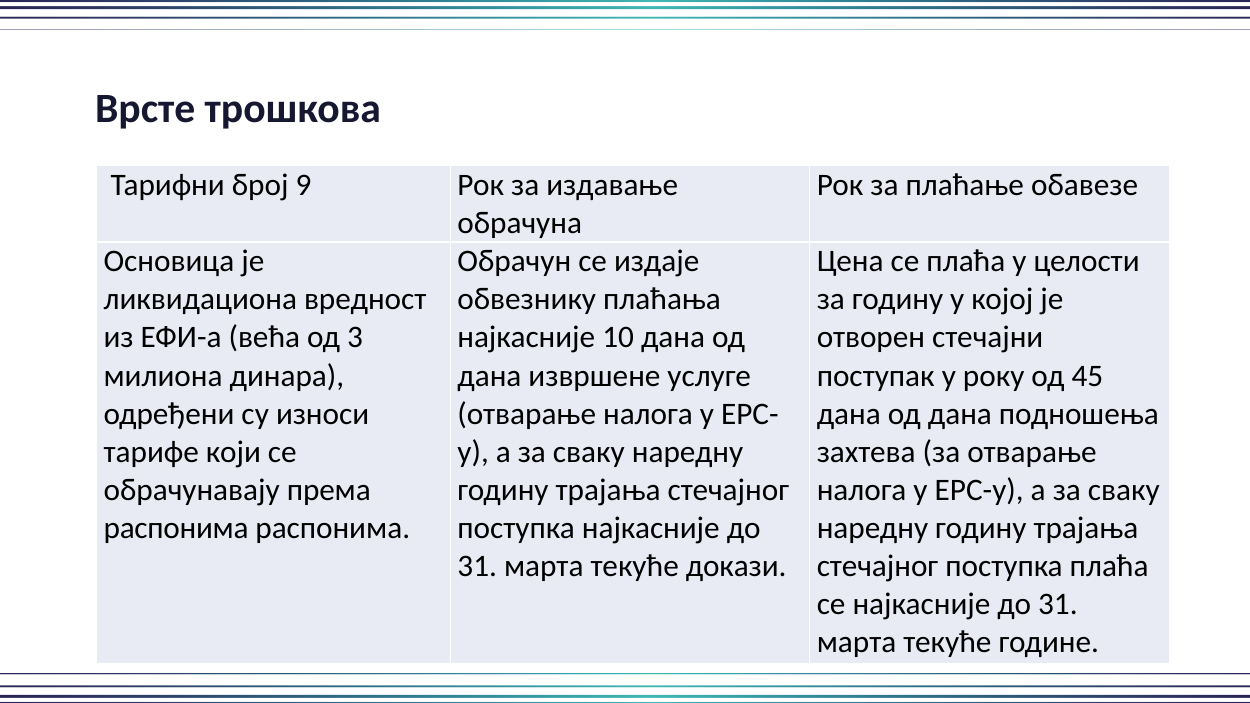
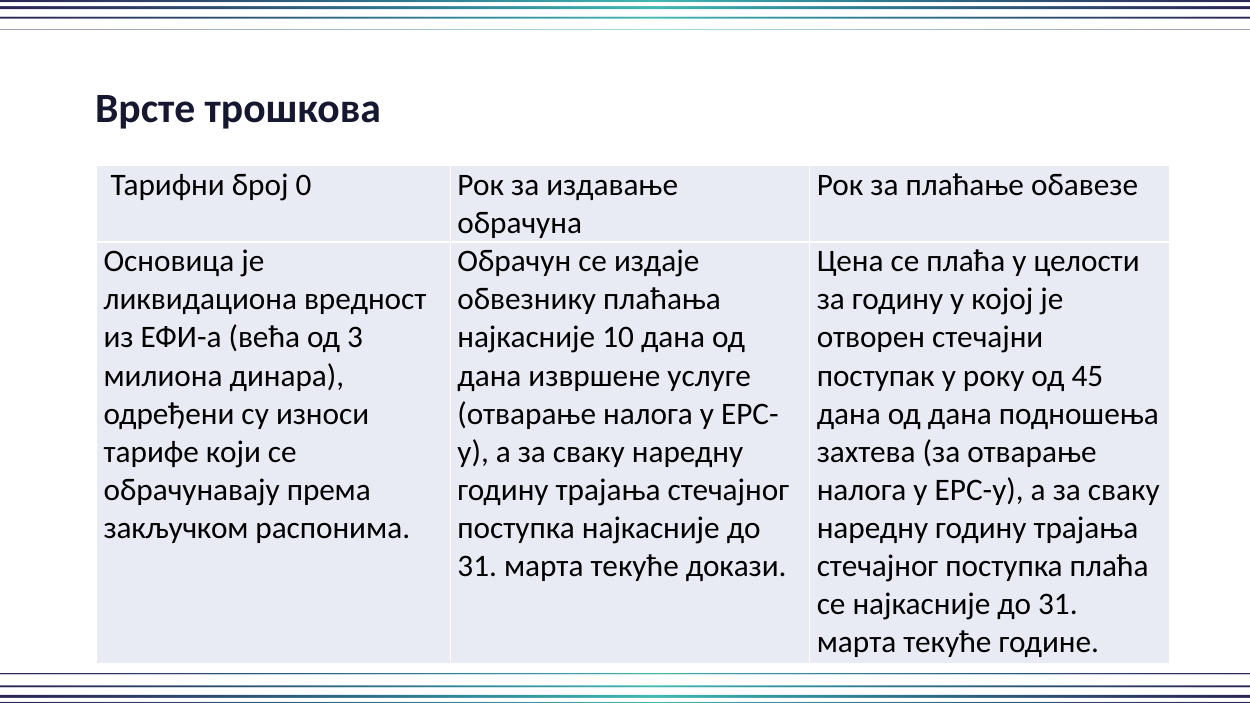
9: 9 -> 0
распонима at (176, 528): распонима -> закључком
